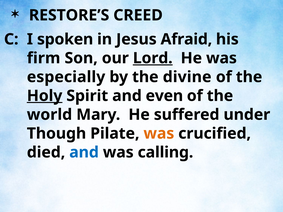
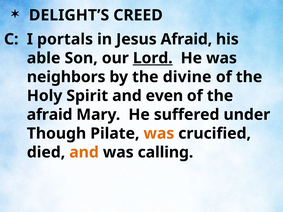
RESTORE’S: RESTORE’S -> DELIGHT’S
spoken: spoken -> portals
firm: firm -> able
especially: especially -> neighbors
Holy underline: present -> none
world at (49, 115): world -> afraid
and at (84, 152) colour: blue -> orange
